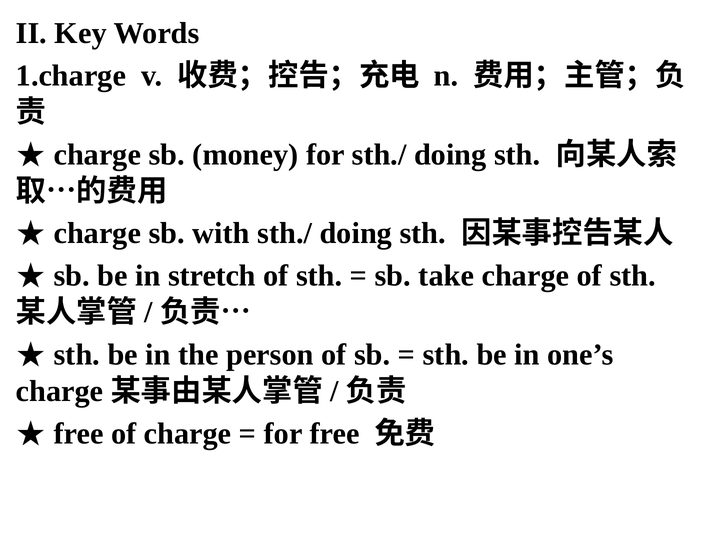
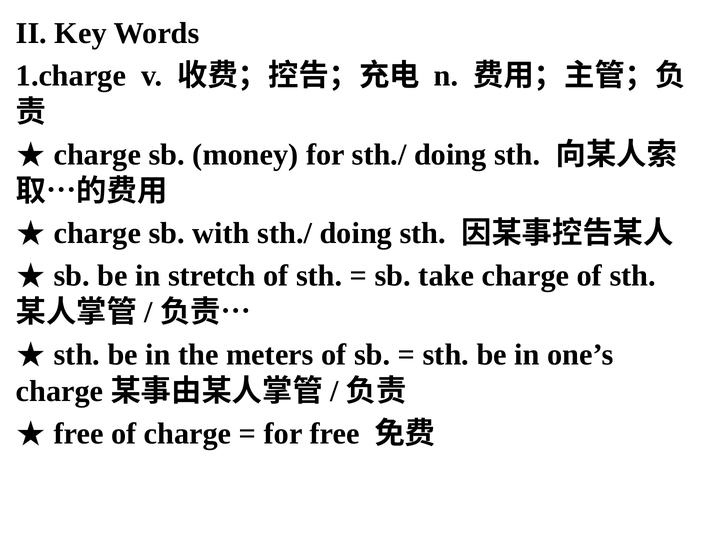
person: person -> meters
